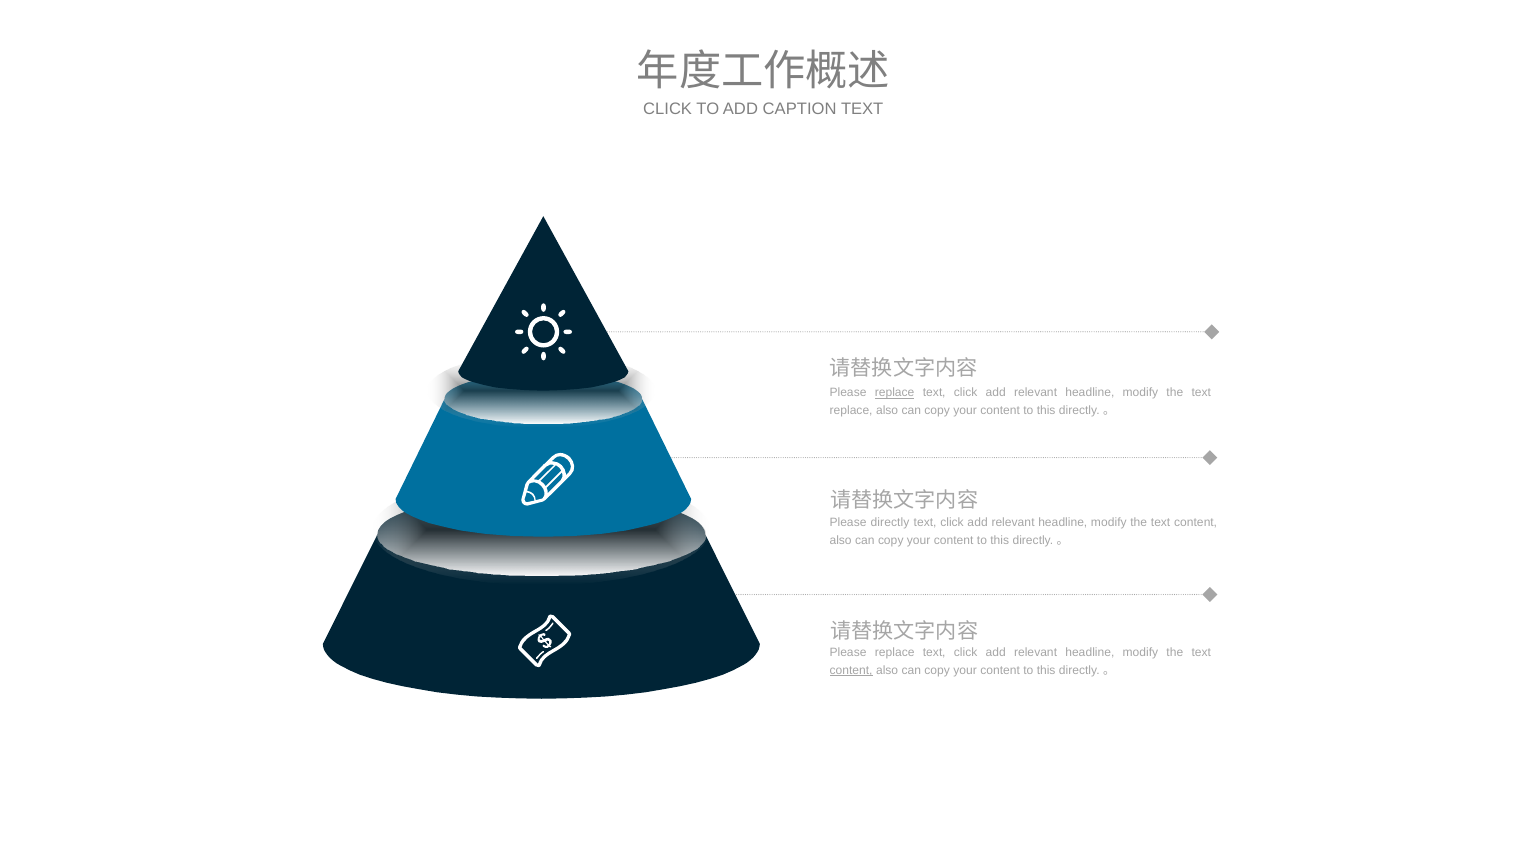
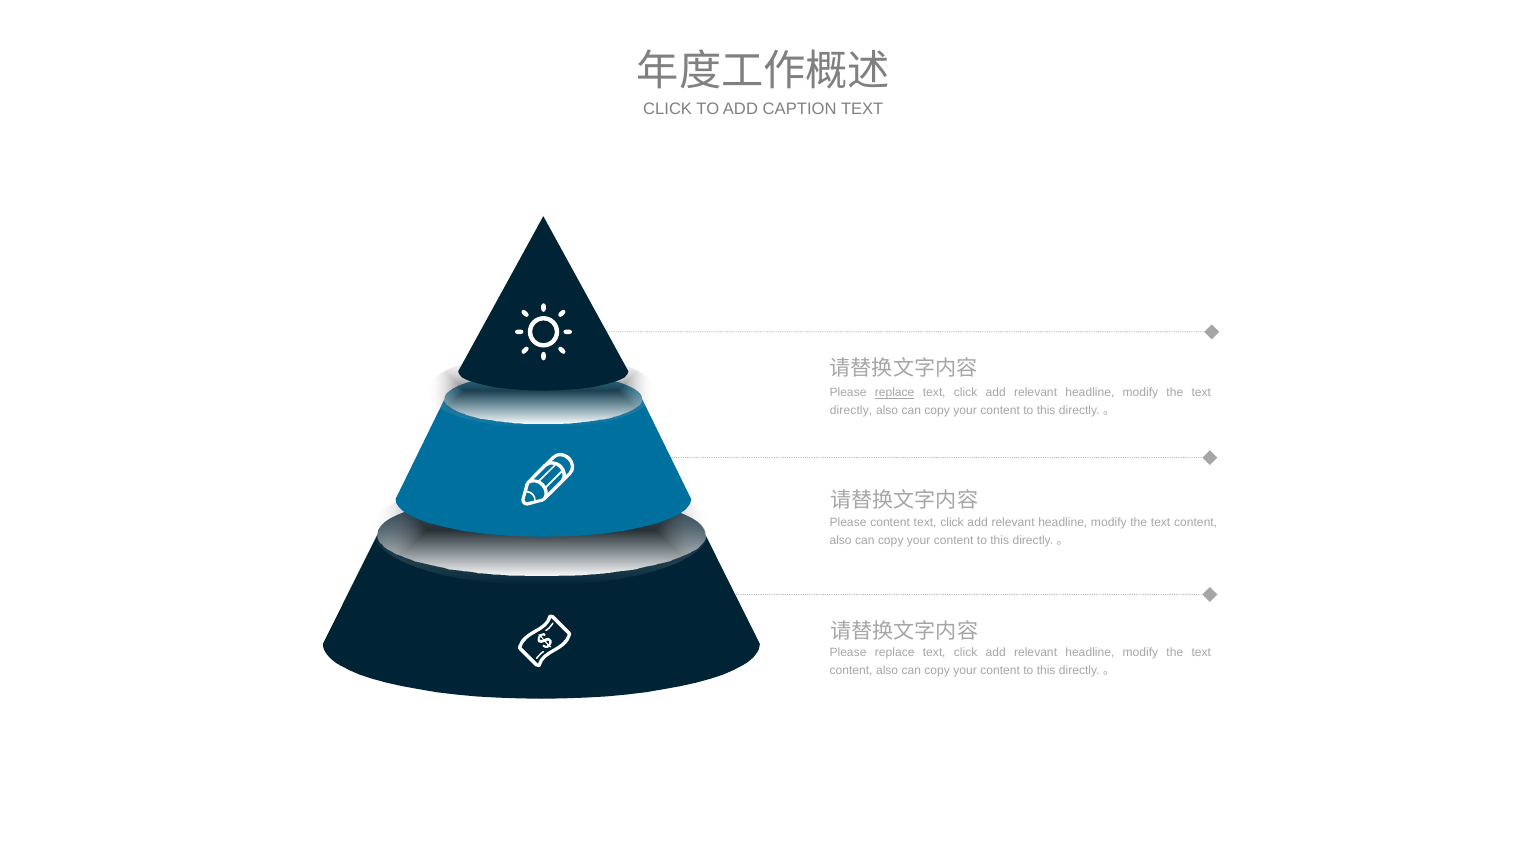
replace at (851, 410): replace -> directly
Please directly: directly -> content
content at (851, 670) underline: present -> none
